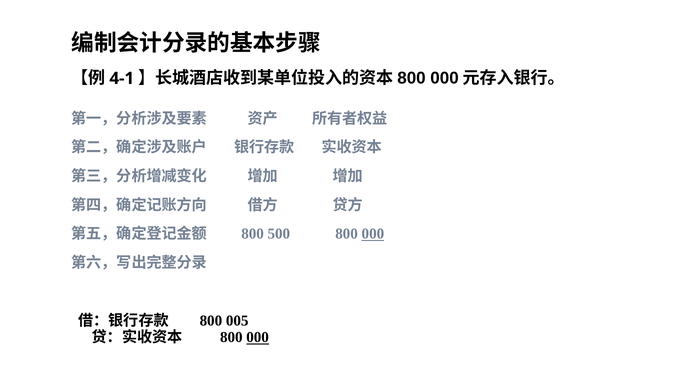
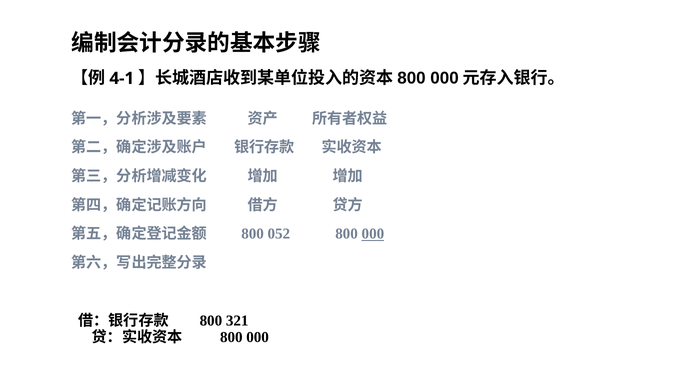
500: 500 -> 052
005: 005 -> 321
000 at (258, 337) underline: present -> none
